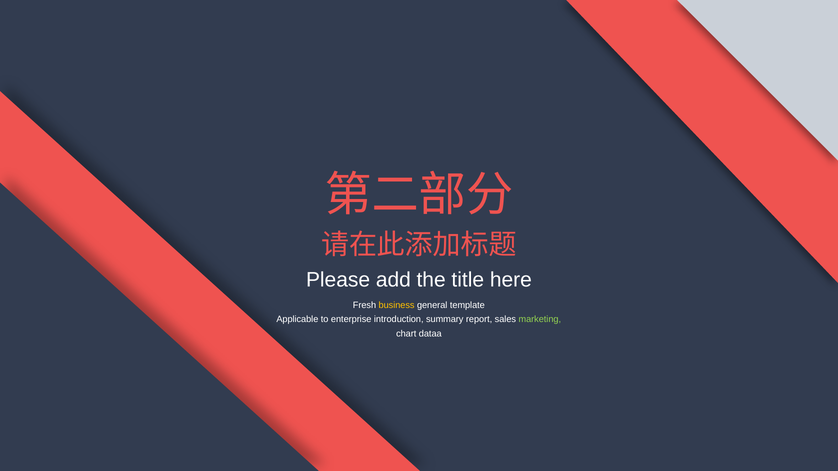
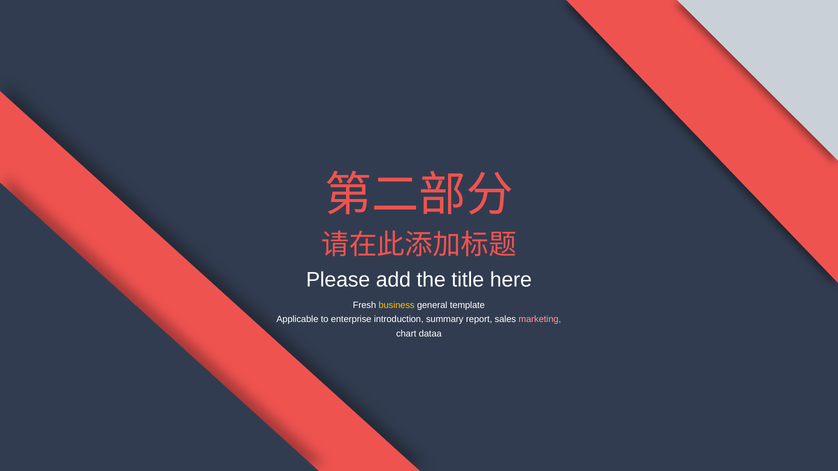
marketing colour: light green -> pink
